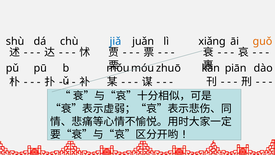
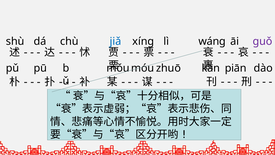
juǎn: juǎn -> xíng
xiǎng: xiǎng -> wáng
guǒ colour: orange -> purple
